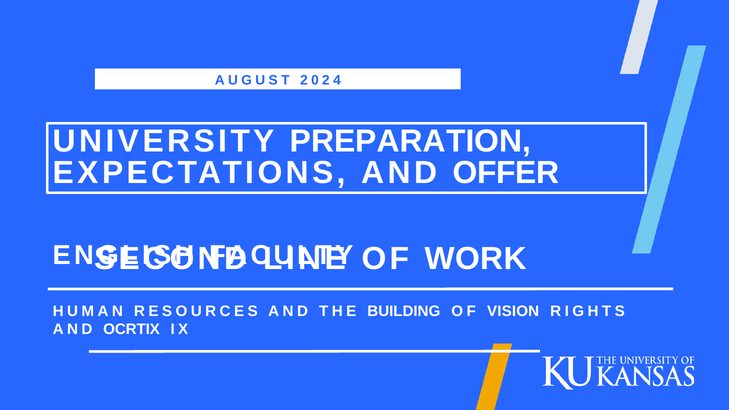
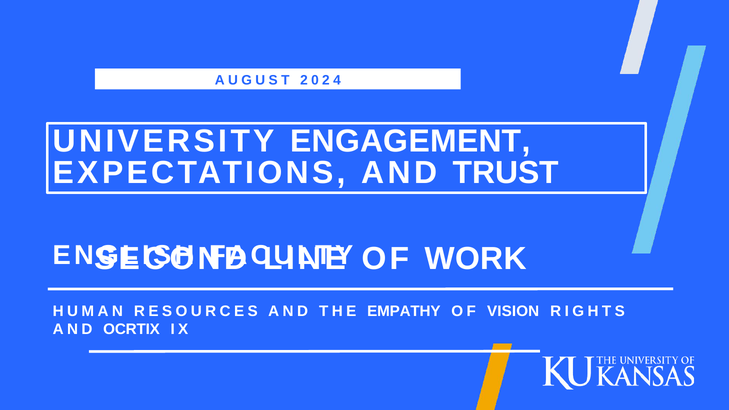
PREPARATION: PREPARATION -> ENGAGEMENT
OFFER: OFFER -> TRUST
BUILDING: BUILDING -> EMPATHY
